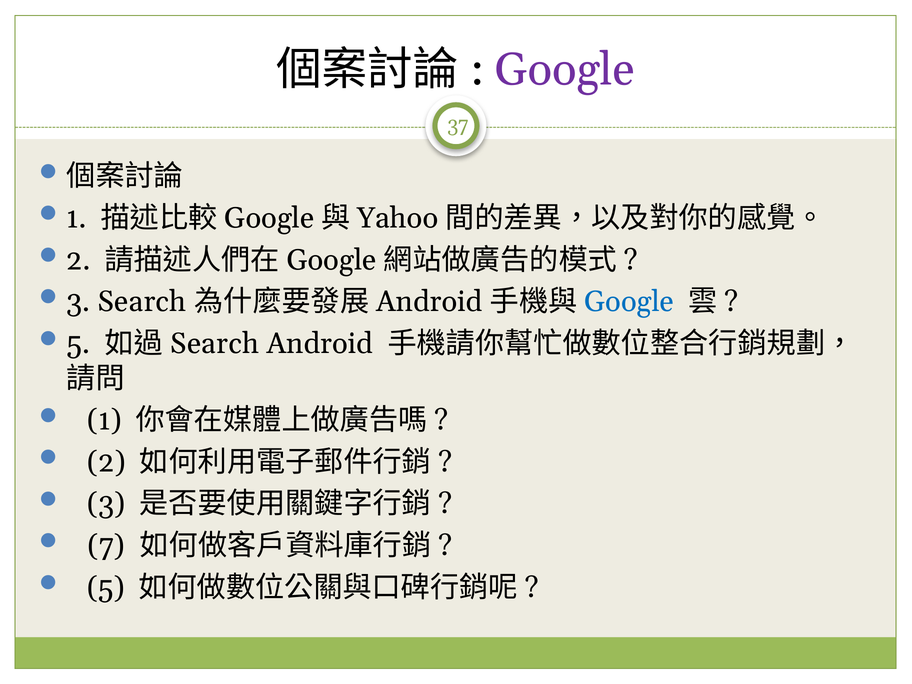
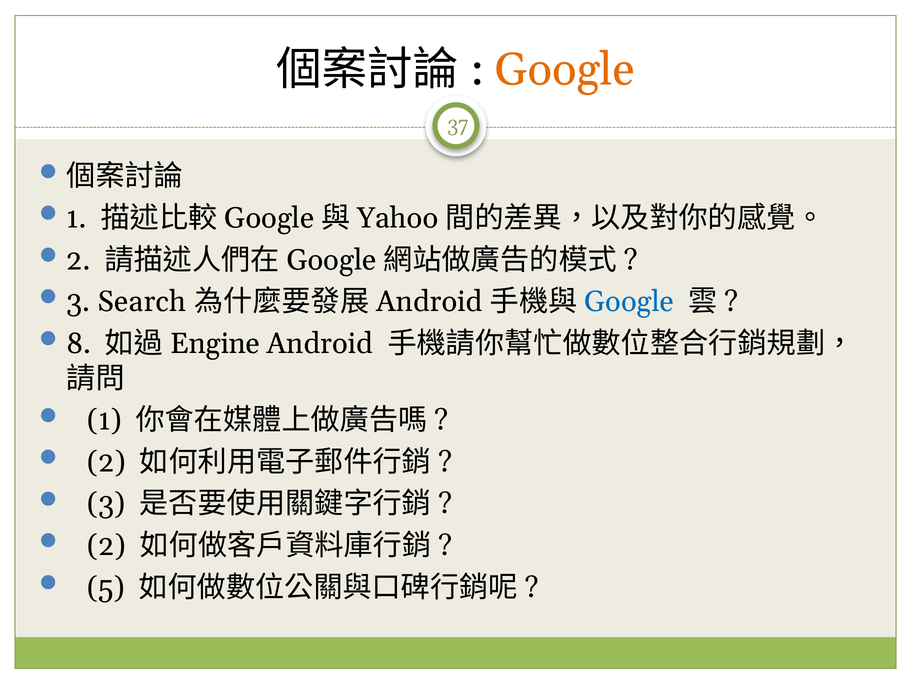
Google at (565, 70) colour: purple -> orange
5 at (78, 343): 5 -> 8
Search at (215, 343): Search -> Engine
7 at (106, 546): 7 -> 2
